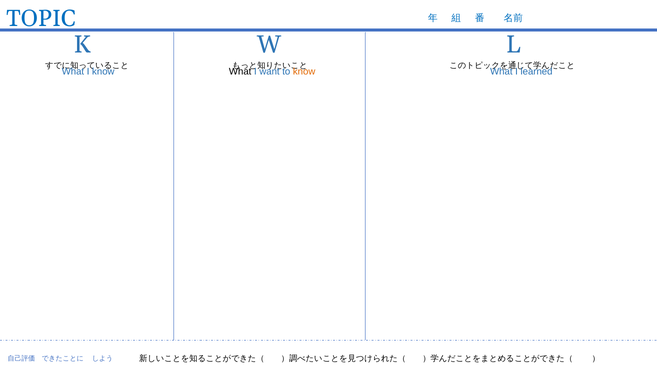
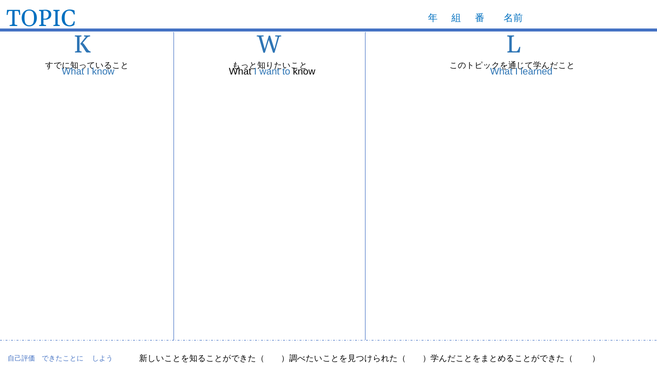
know at (304, 71) colour: orange -> black
